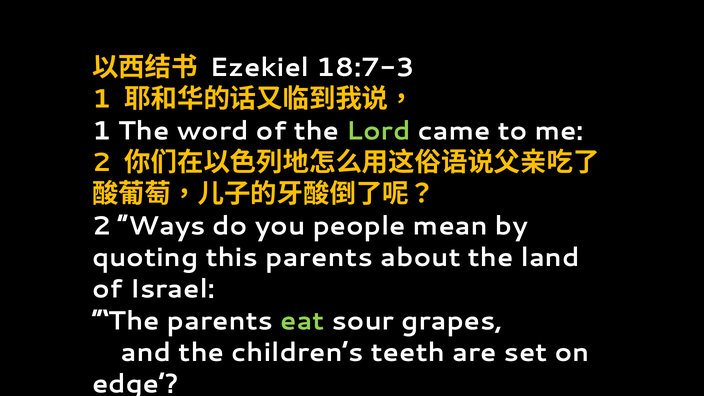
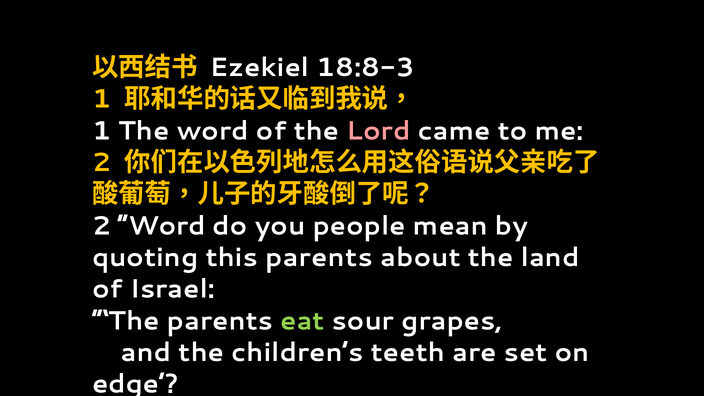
18:7-3: 18:7-3 -> 18:8-3
Lord colour: light green -> pink
2 Ways: Ways -> Word
